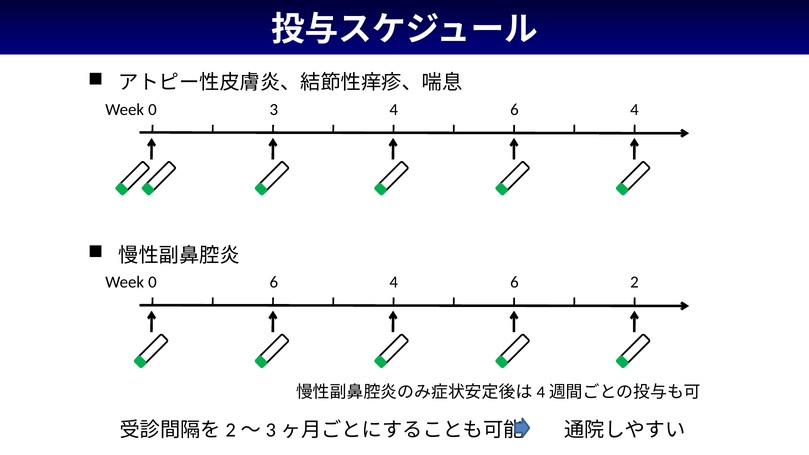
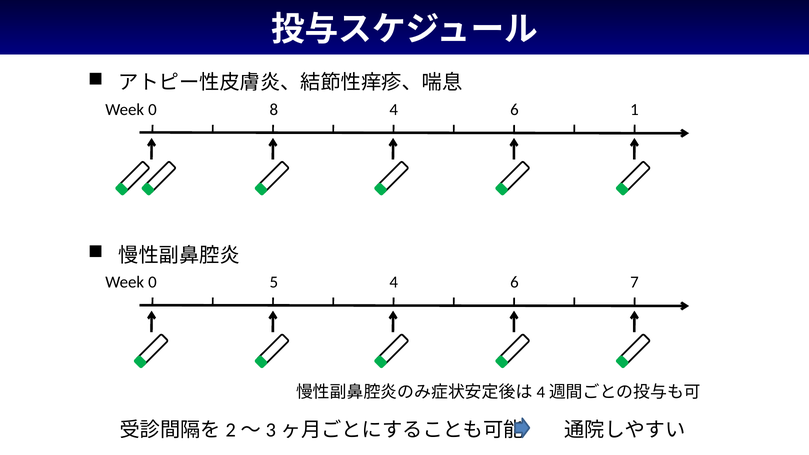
3: 3 -> 8
4 4: 4 -> 1
Week 6: 6 -> 5
2: 2 -> 7
